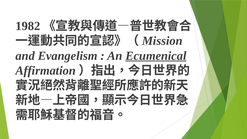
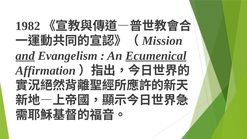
and underline: none -> present
